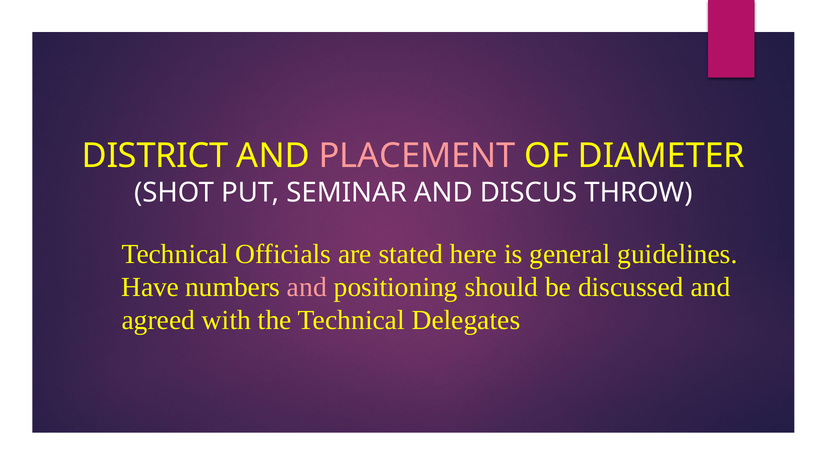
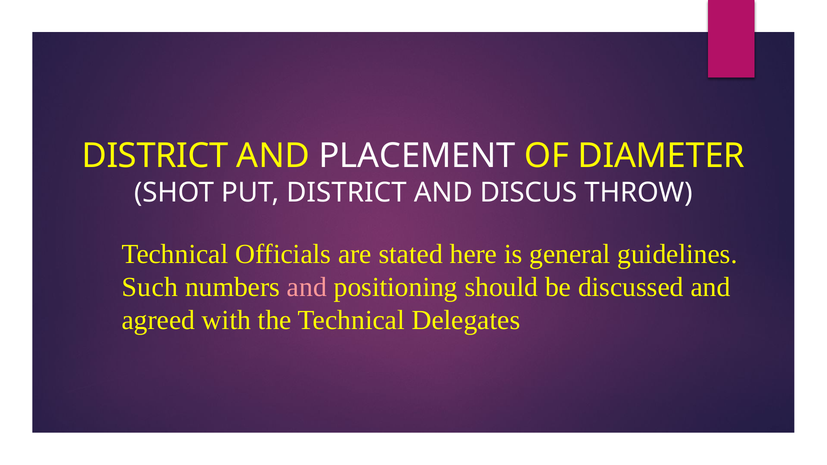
PLACEMENT colour: pink -> white
PUT SEMINAR: SEMINAR -> DISTRICT
Have: Have -> Such
